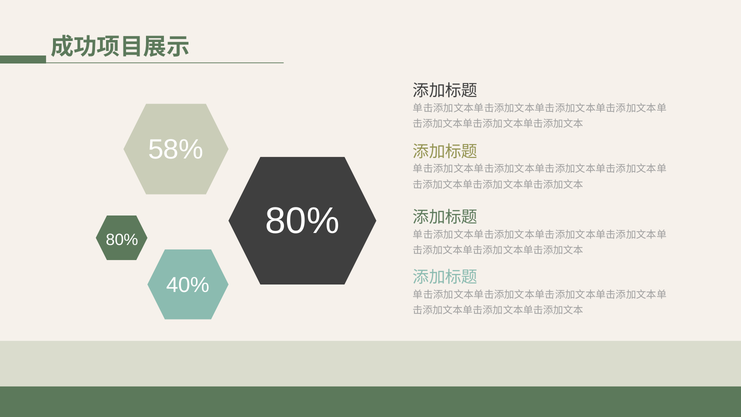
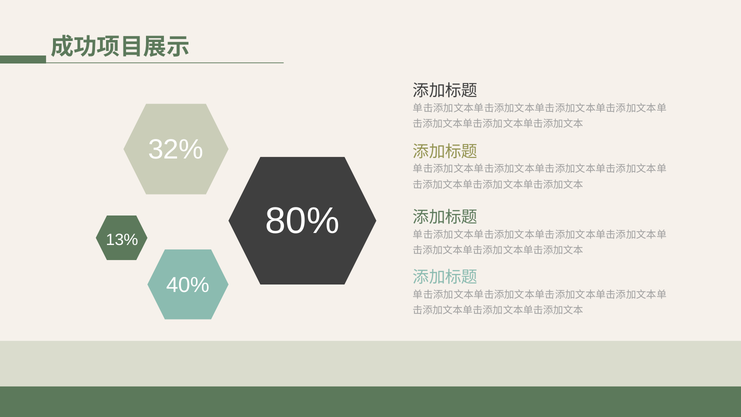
58%: 58% -> 32%
80% at (122, 240): 80% -> 13%
